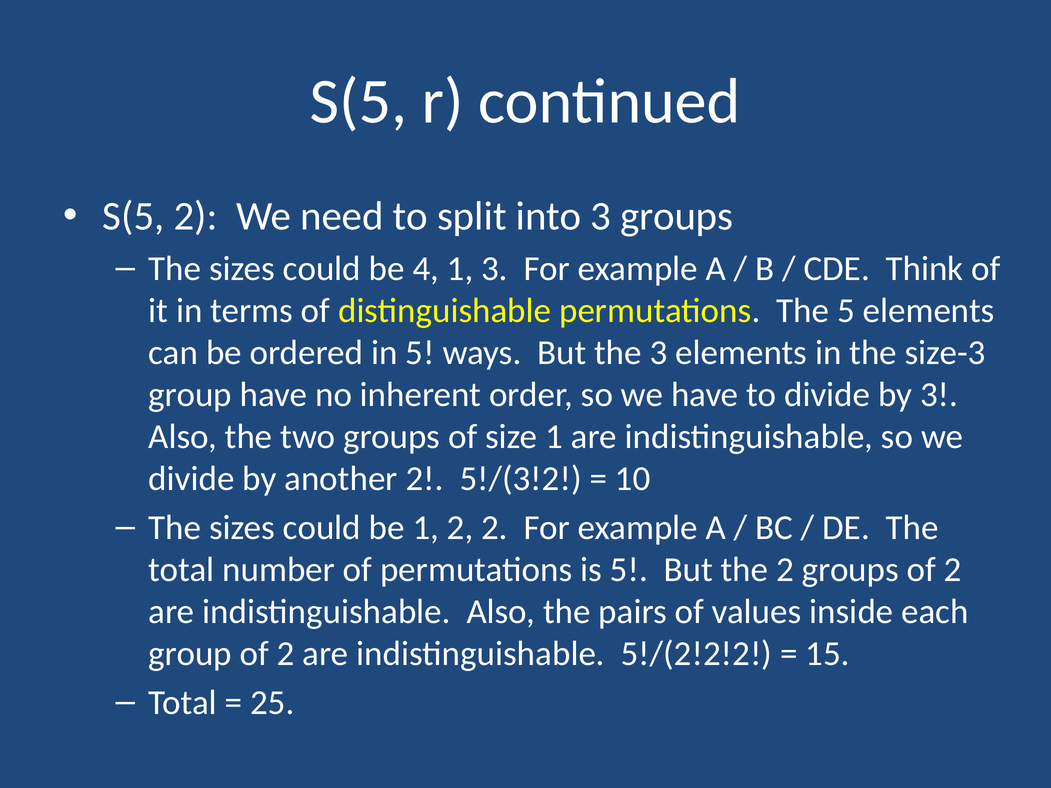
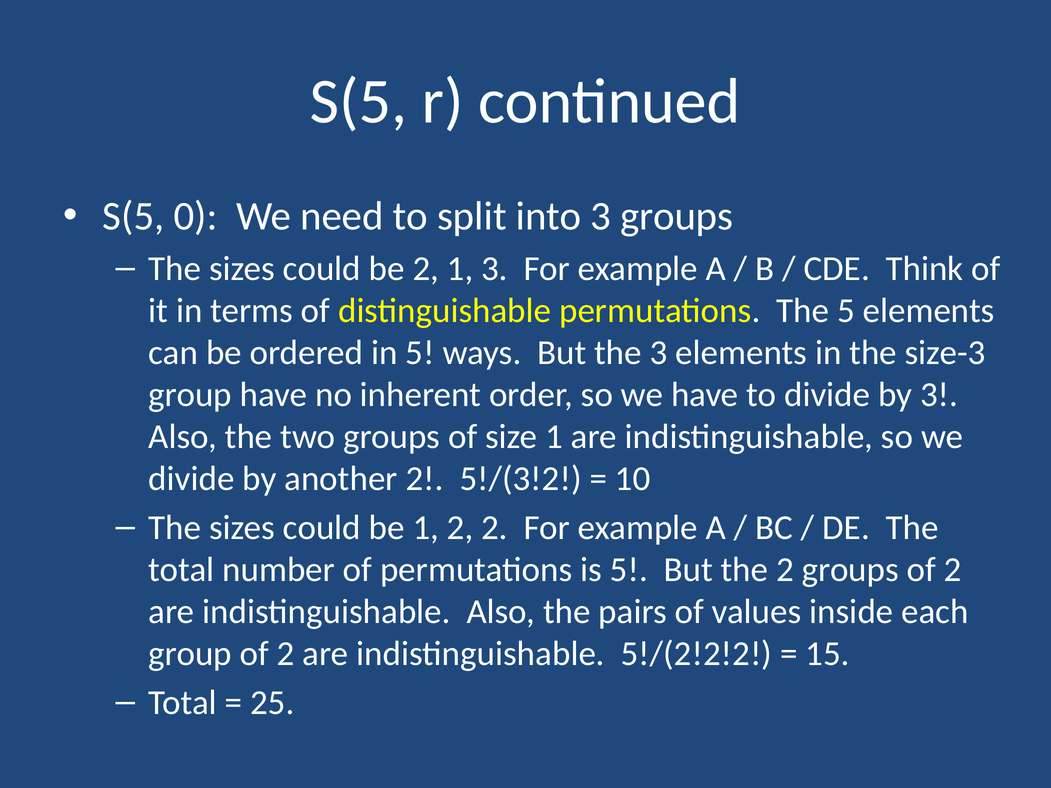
S(5 2: 2 -> 0
be 4: 4 -> 2
